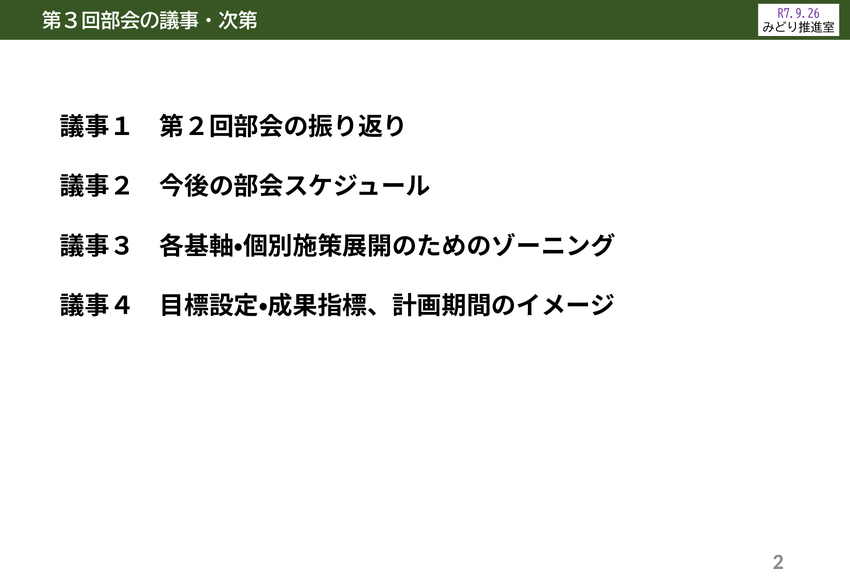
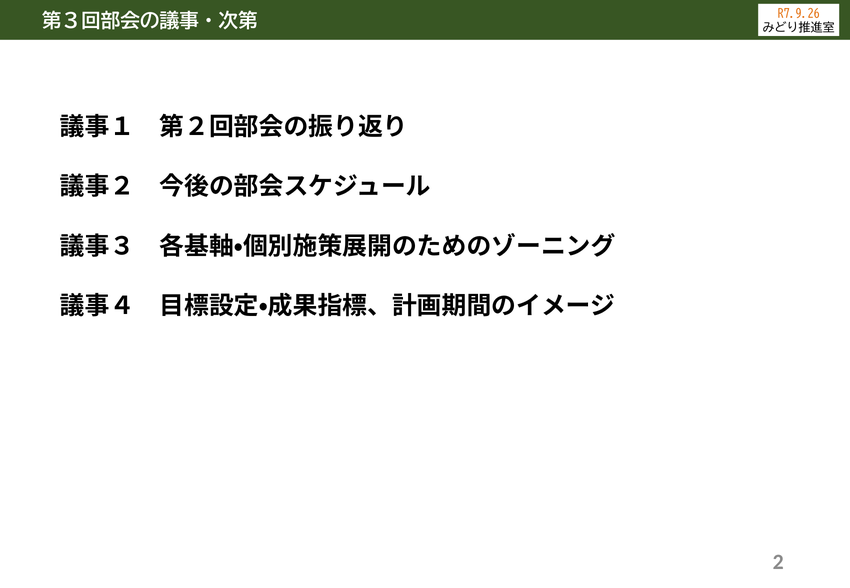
R7.9.26 colour: purple -> orange
